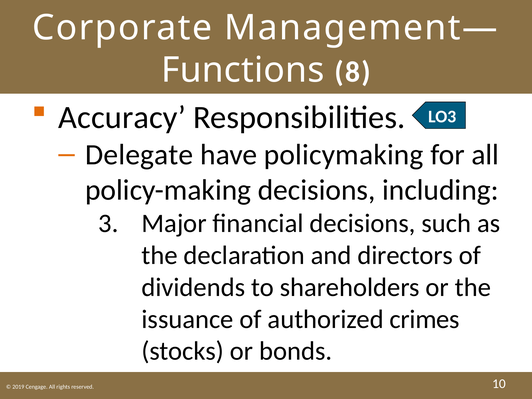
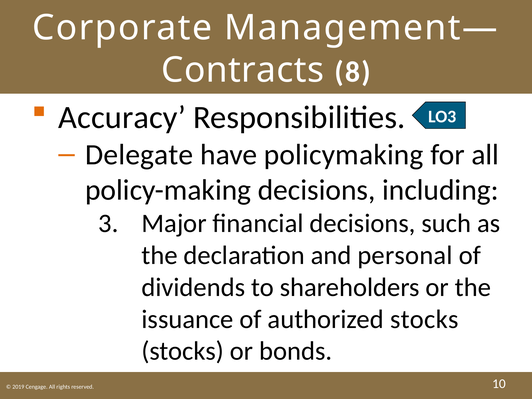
Functions: Functions -> Contracts
directors: directors -> personal
authorized crimes: crimes -> stocks
